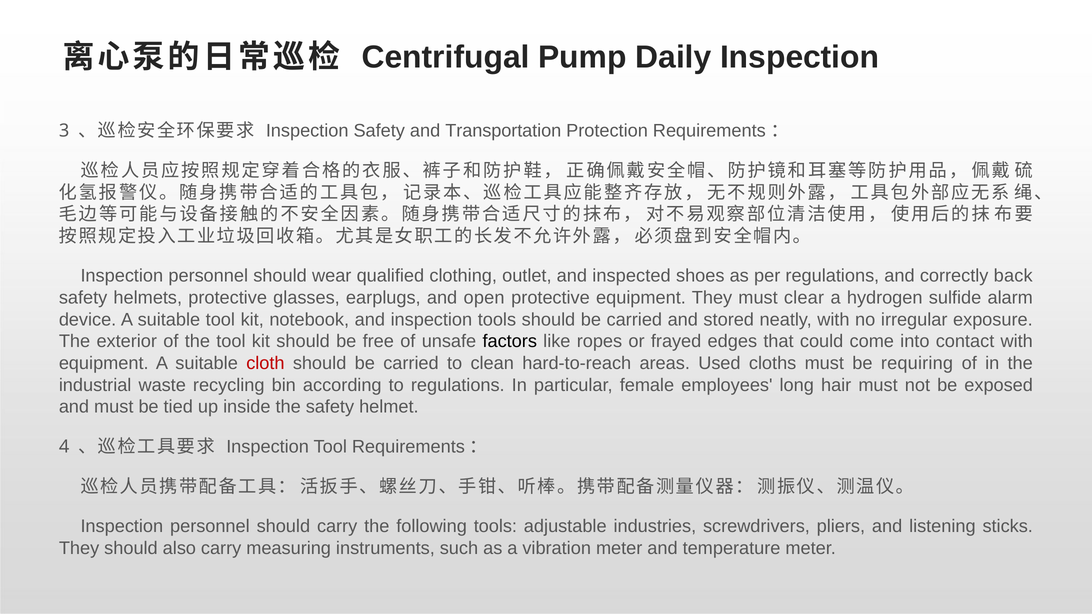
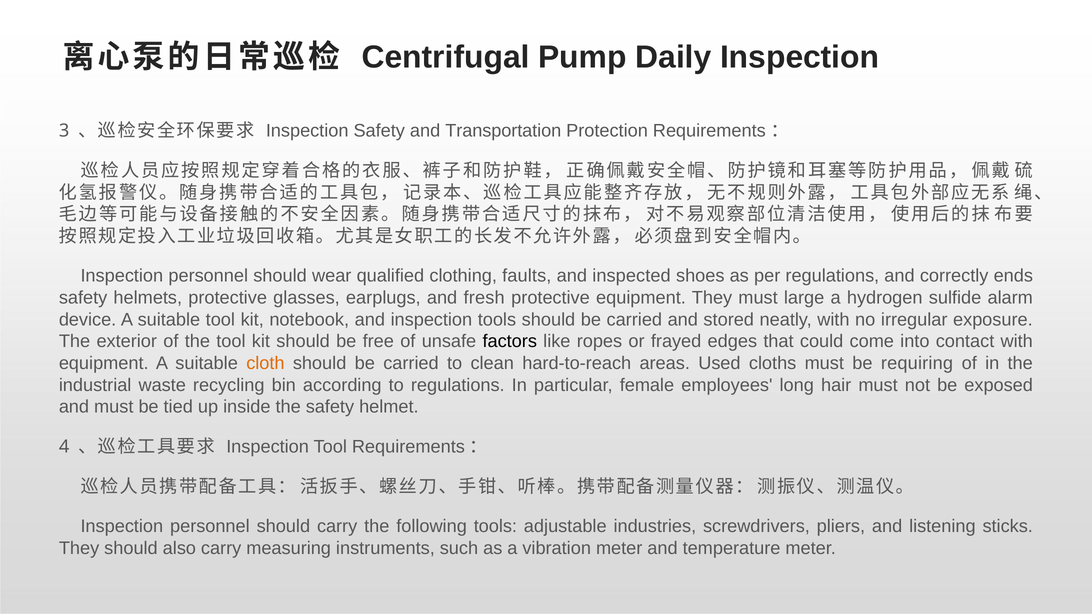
outlet: outlet -> faults
back: back -> ends
open: open -> fresh
clear: clear -> large
cloth colour: red -> orange
